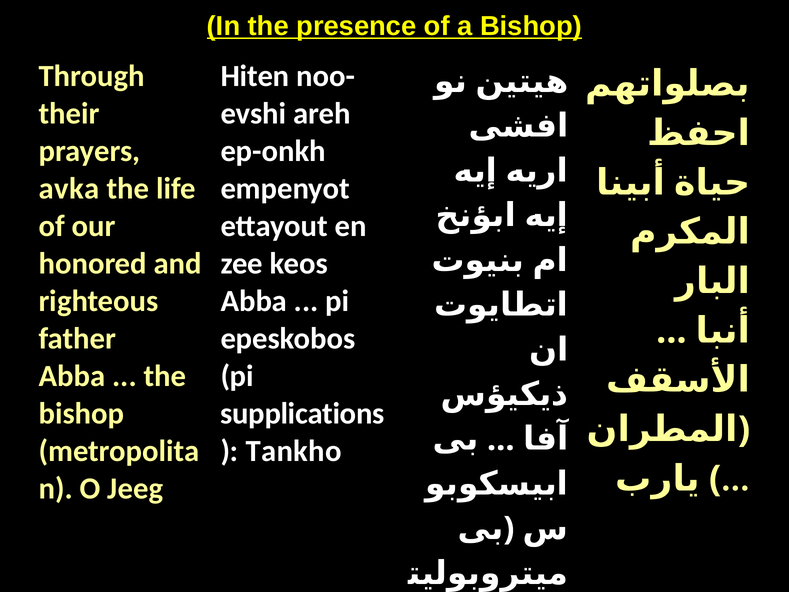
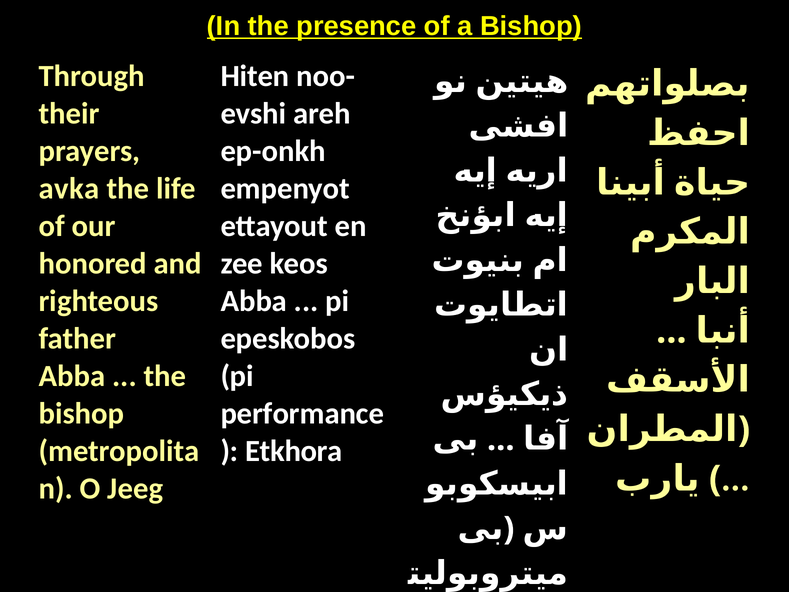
supplications: supplications -> performance
Tankho: Tankho -> Etkhora
